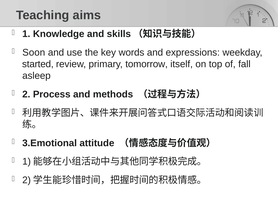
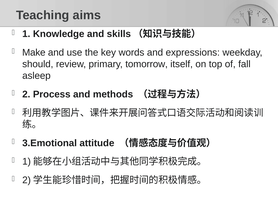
Soon: Soon -> Make
started: started -> should
